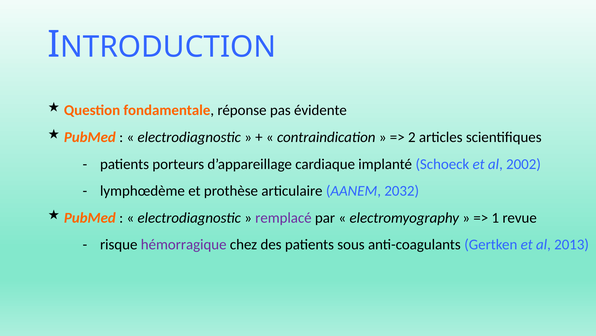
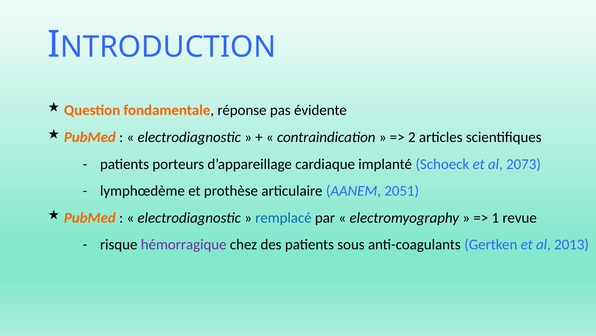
2002: 2002 -> 2073
2032: 2032 -> 2051
remplacé colour: purple -> blue
